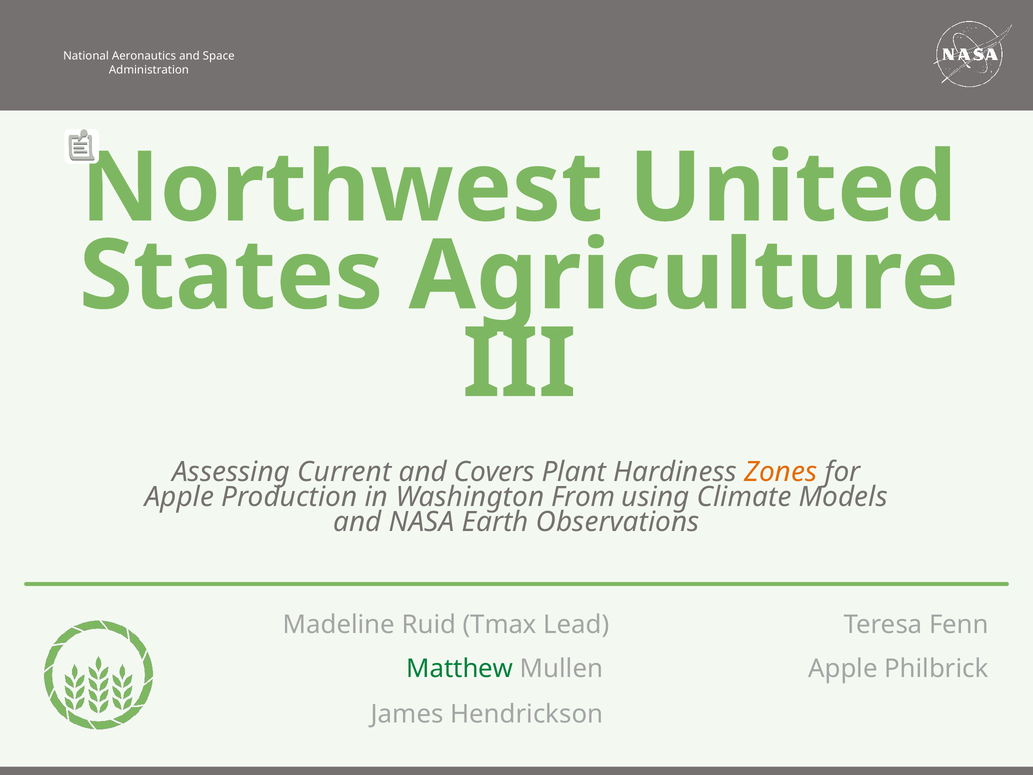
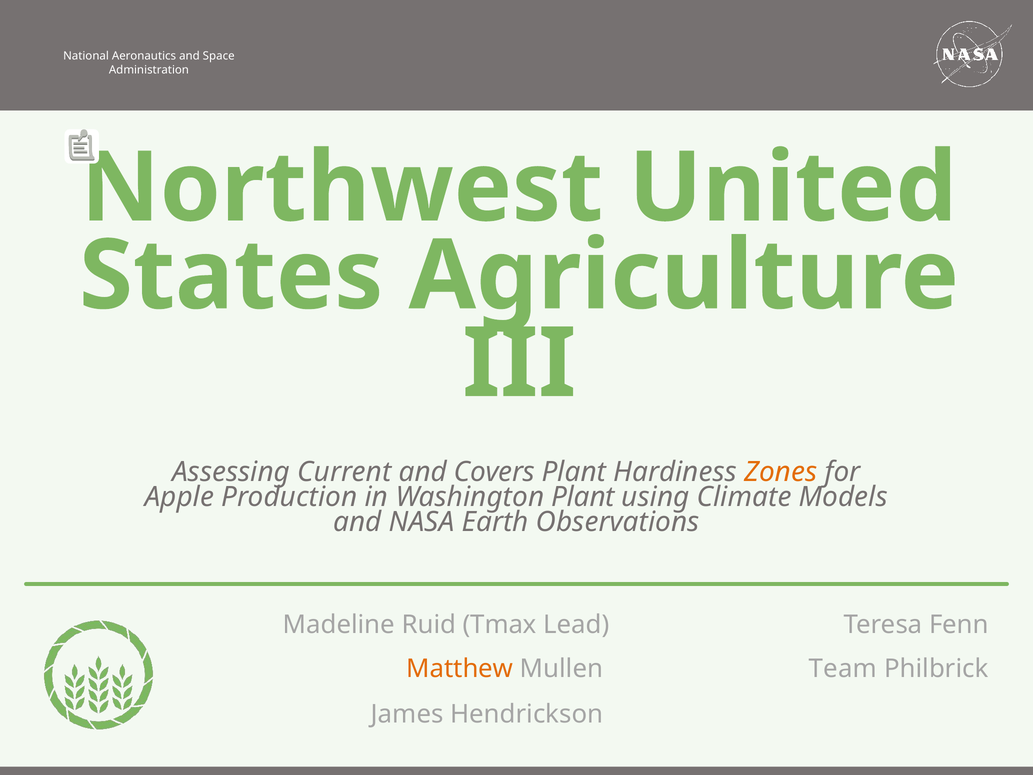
Washington From: From -> Plant
Matthew colour: green -> orange
Apple at (843, 669): Apple -> Team
